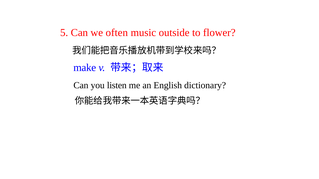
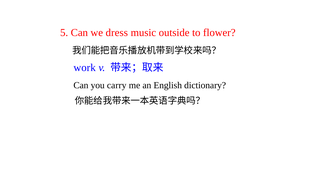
often: often -> dress
make: make -> work
listen: listen -> carry
